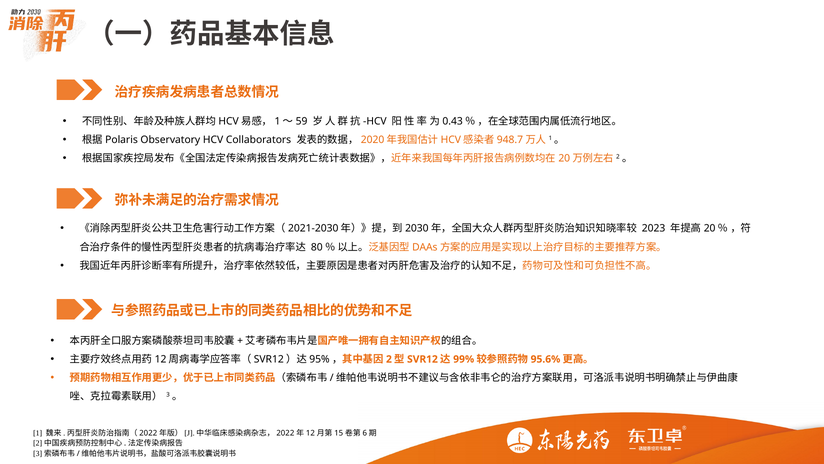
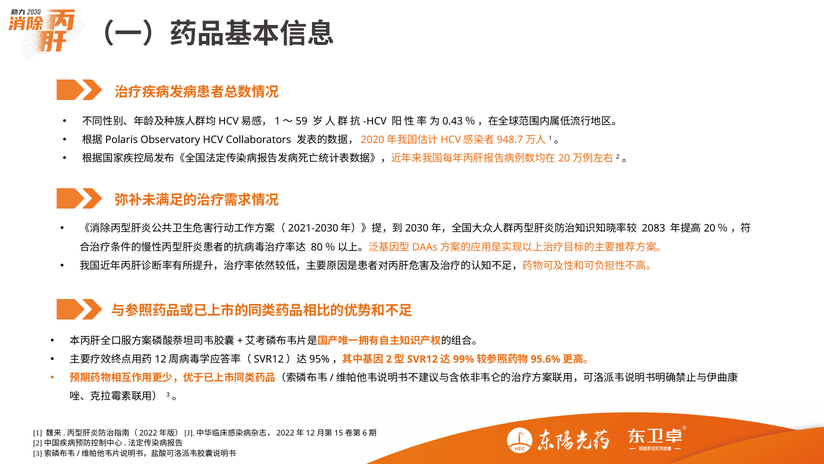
2023: 2023 -> 2083
